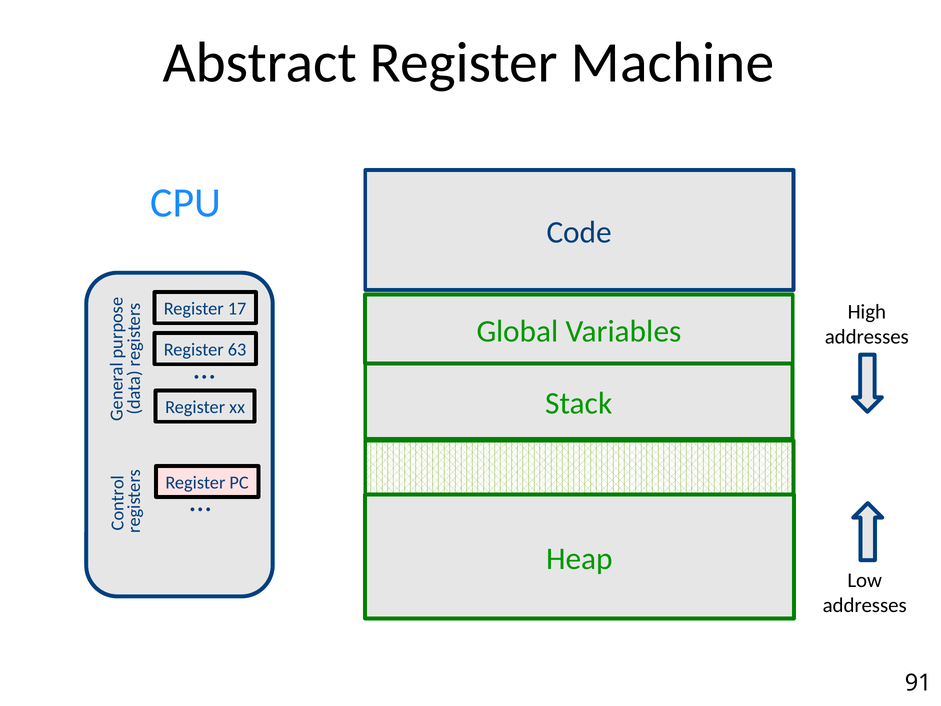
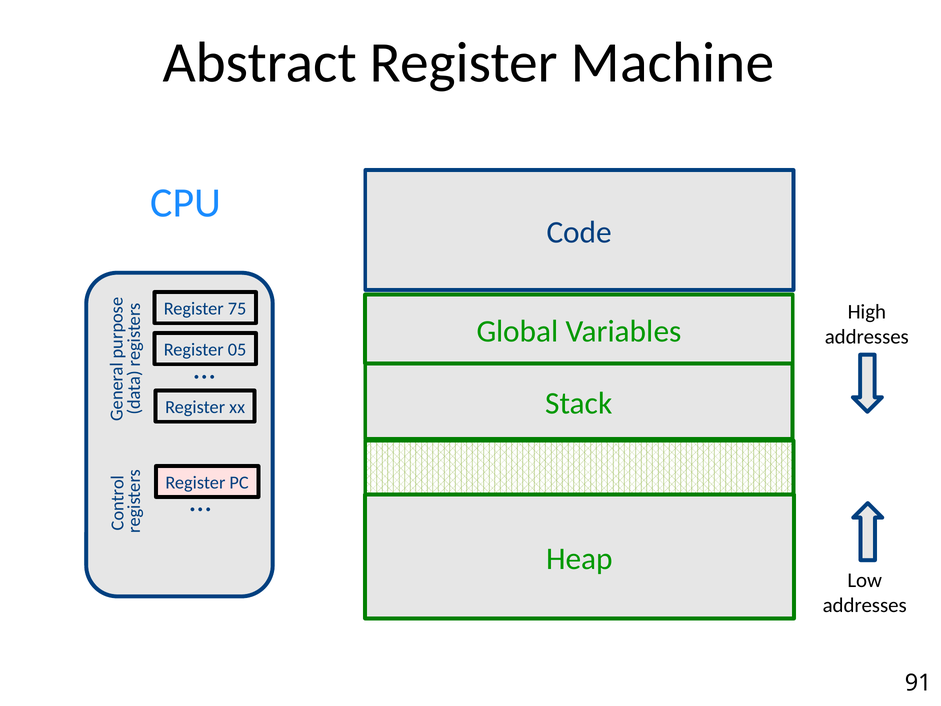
17: 17 -> 75
63: 63 -> 05
